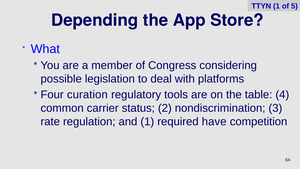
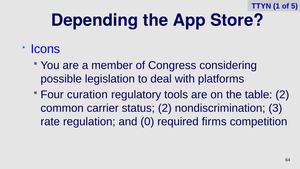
What: What -> Icons
table 4: 4 -> 2
and 1: 1 -> 0
have: have -> firms
